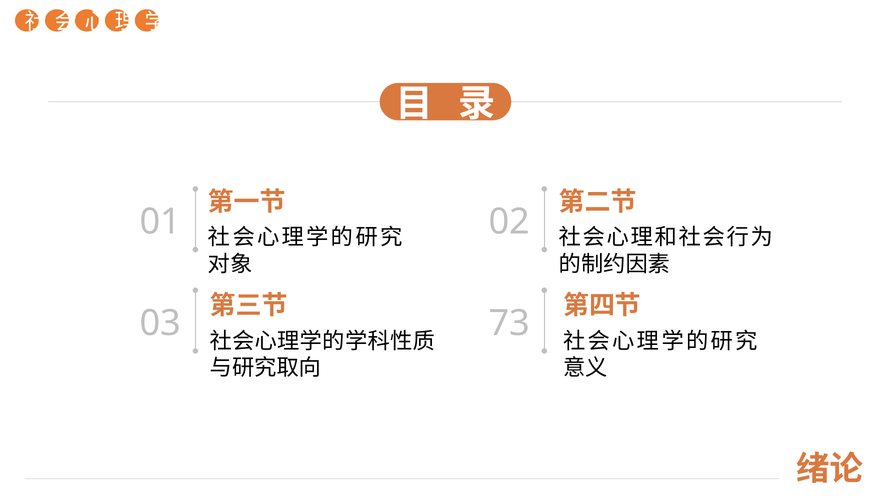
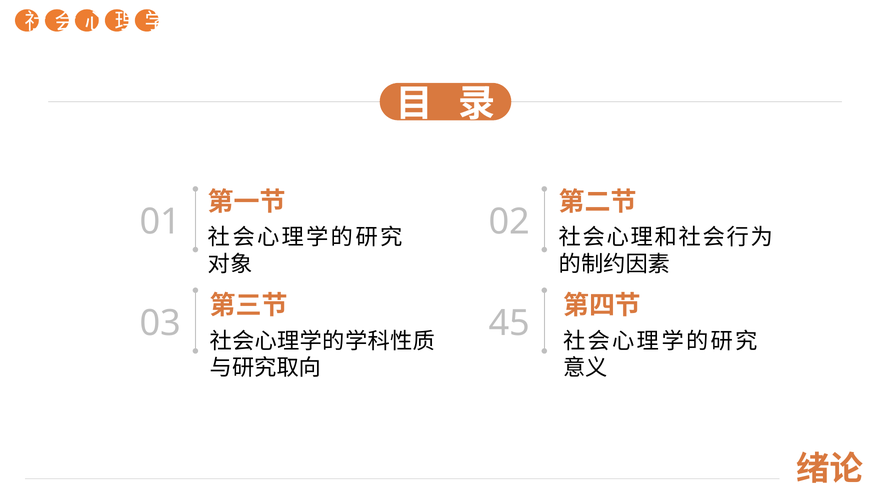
73: 73 -> 45
